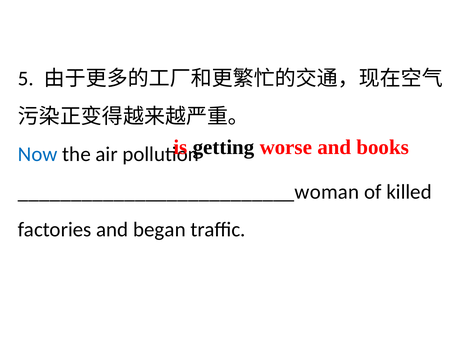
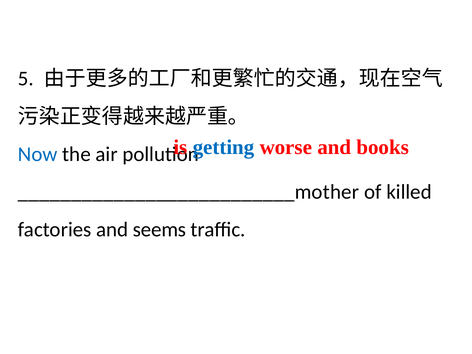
getting colour: black -> blue
__________________________woman: __________________________woman -> __________________________mother
began: began -> seems
